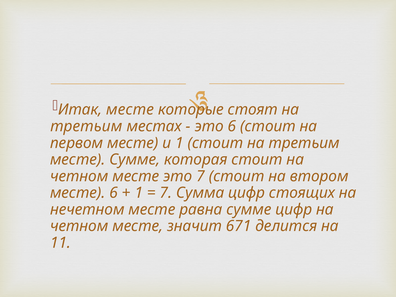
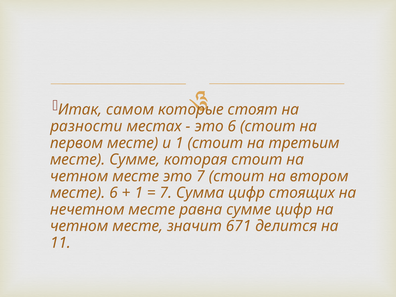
Итак месте: месте -> самом
третьим at (86, 126): третьим -> разности
